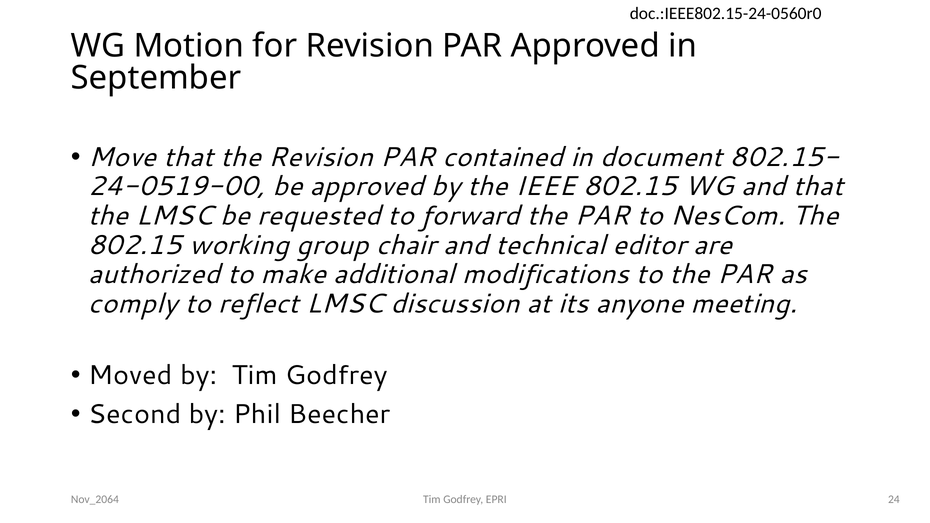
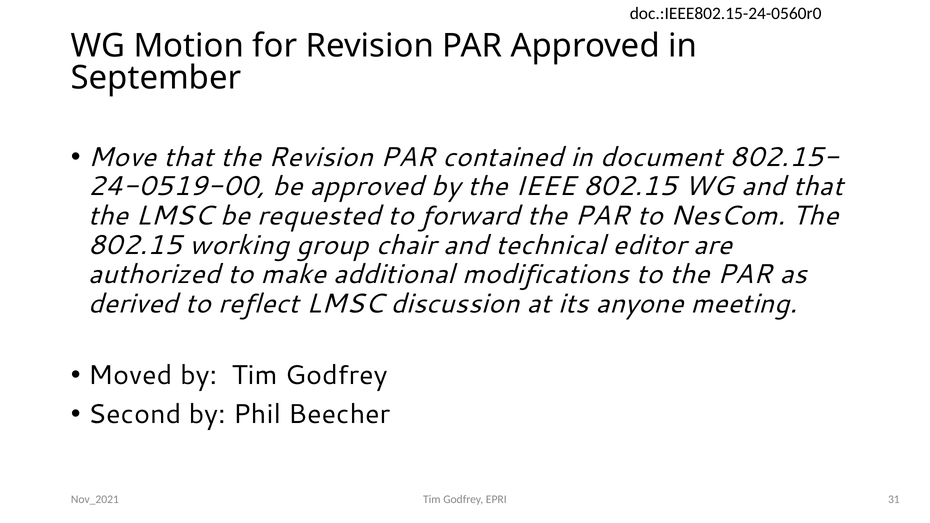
comply: comply -> derived
24: 24 -> 31
Nov_2064: Nov_2064 -> Nov_2021
